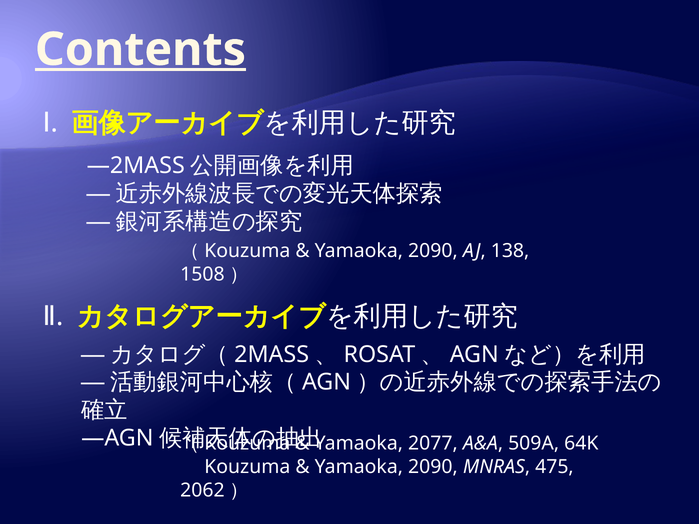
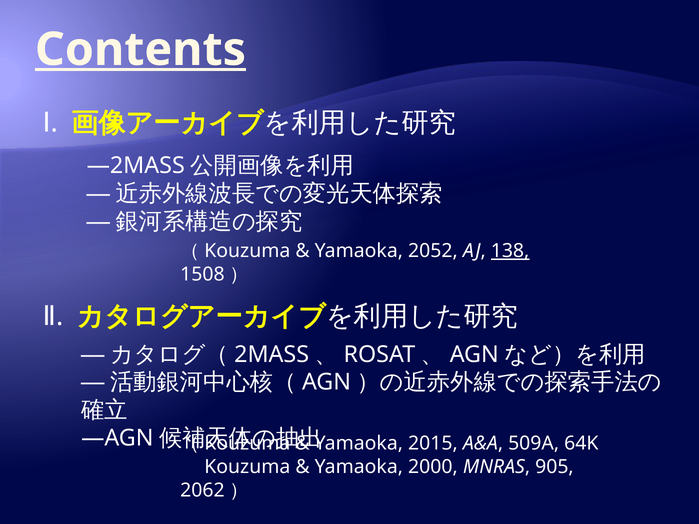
2090 at (433, 251): 2090 -> 2052
138 underline: none -> present
2077: 2077 -> 2015
2090 at (433, 467): 2090 -> 2000
475: 475 -> 905
